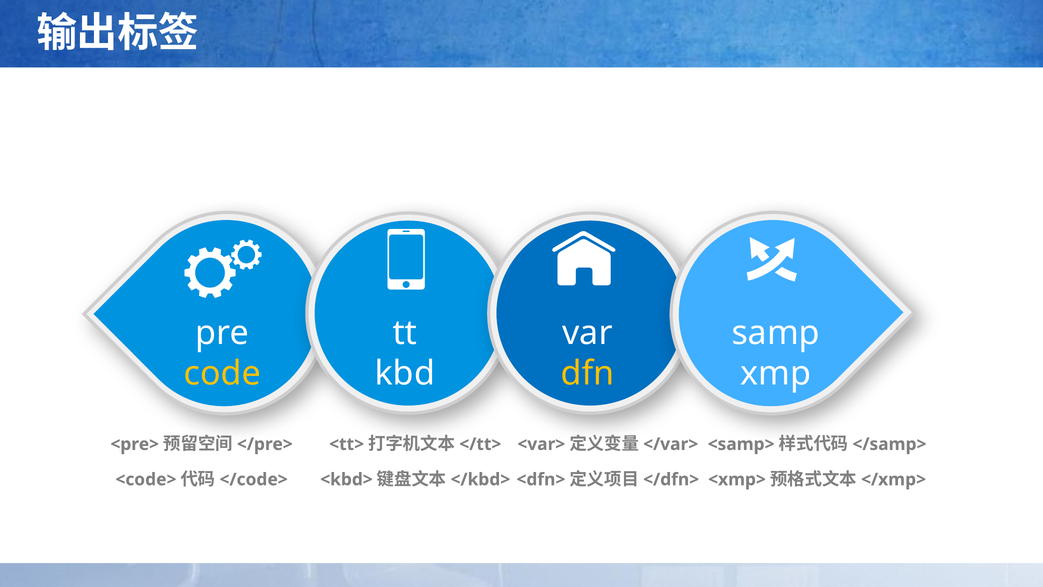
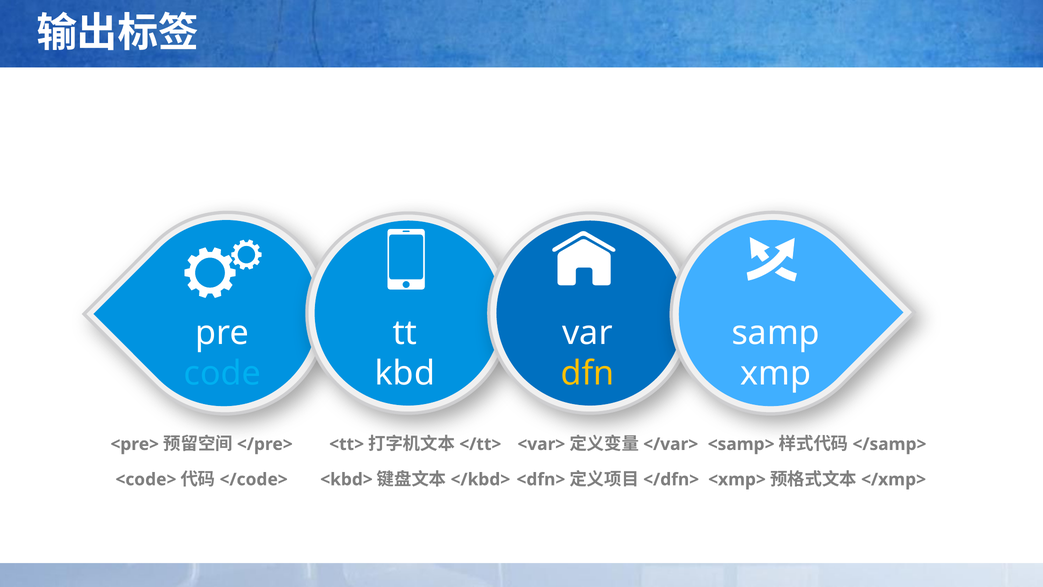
code colour: yellow -> light blue
